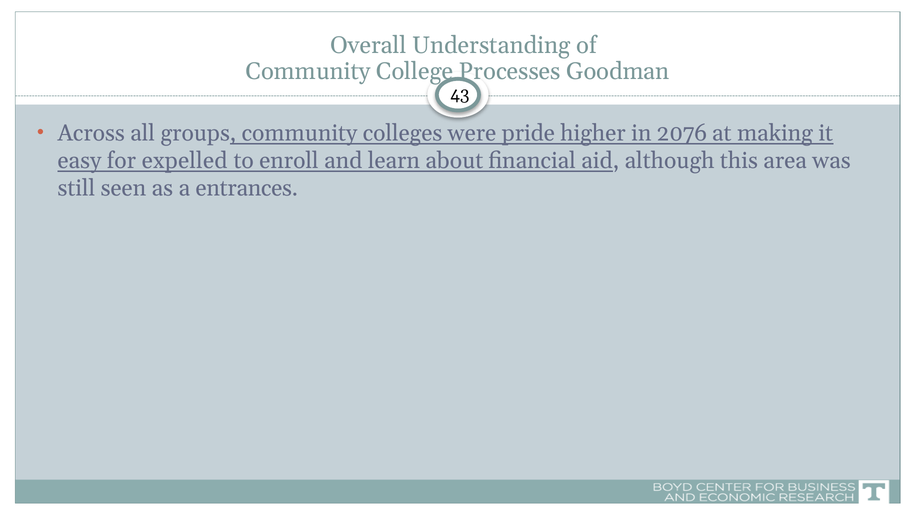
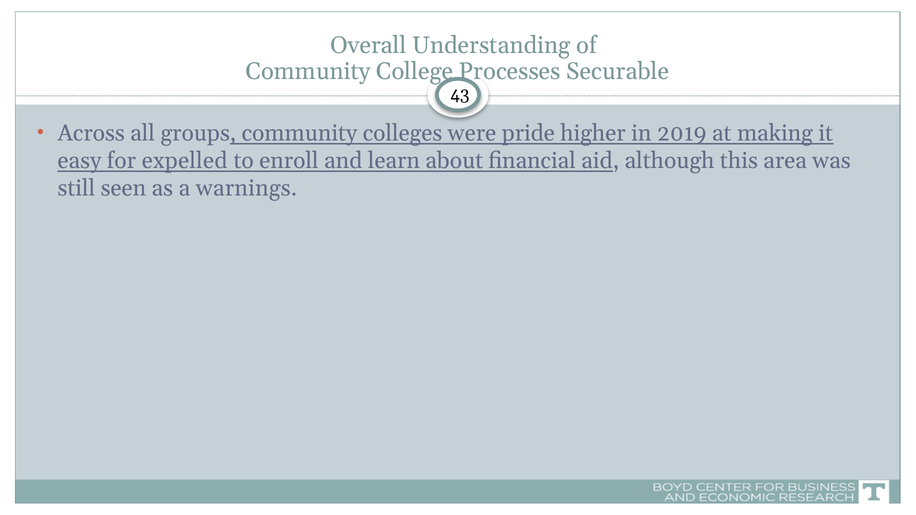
Goodman: Goodman -> Securable
2076: 2076 -> 2019
entrances: entrances -> warnings
